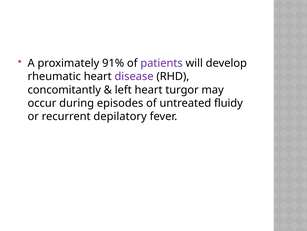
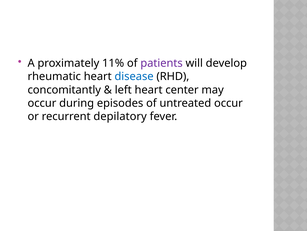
91%: 91% -> 11%
disease colour: purple -> blue
turgor: turgor -> center
untreated fluidy: fluidy -> occur
